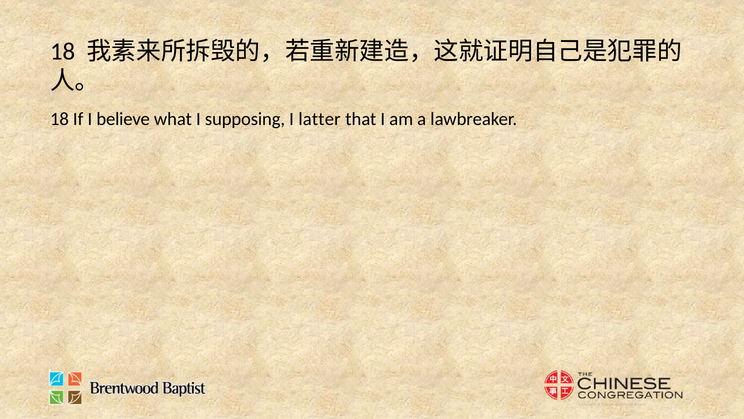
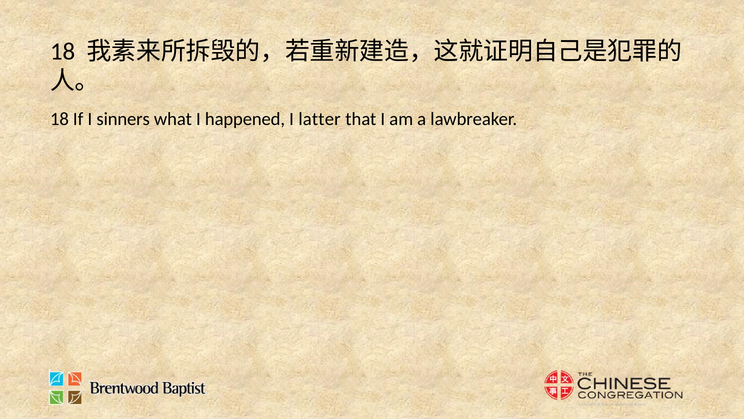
believe: believe -> sinners
supposing: supposing -> happened
